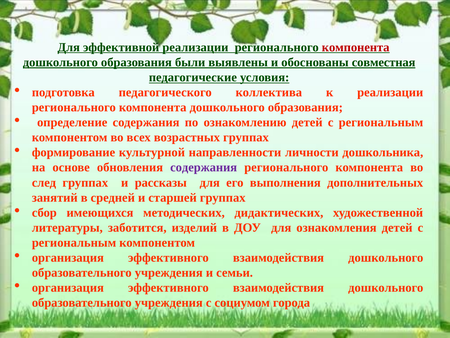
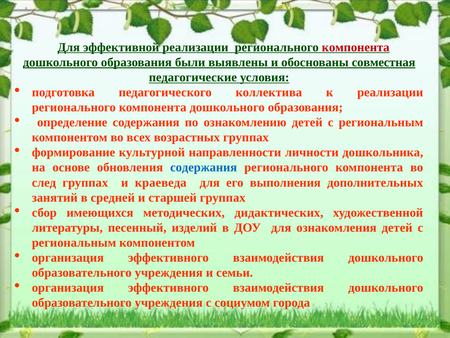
содержания at (204, 167) colour: purple -> blue
рассказы: рассказы -> краеведа
заботится: заботится -> песенный
